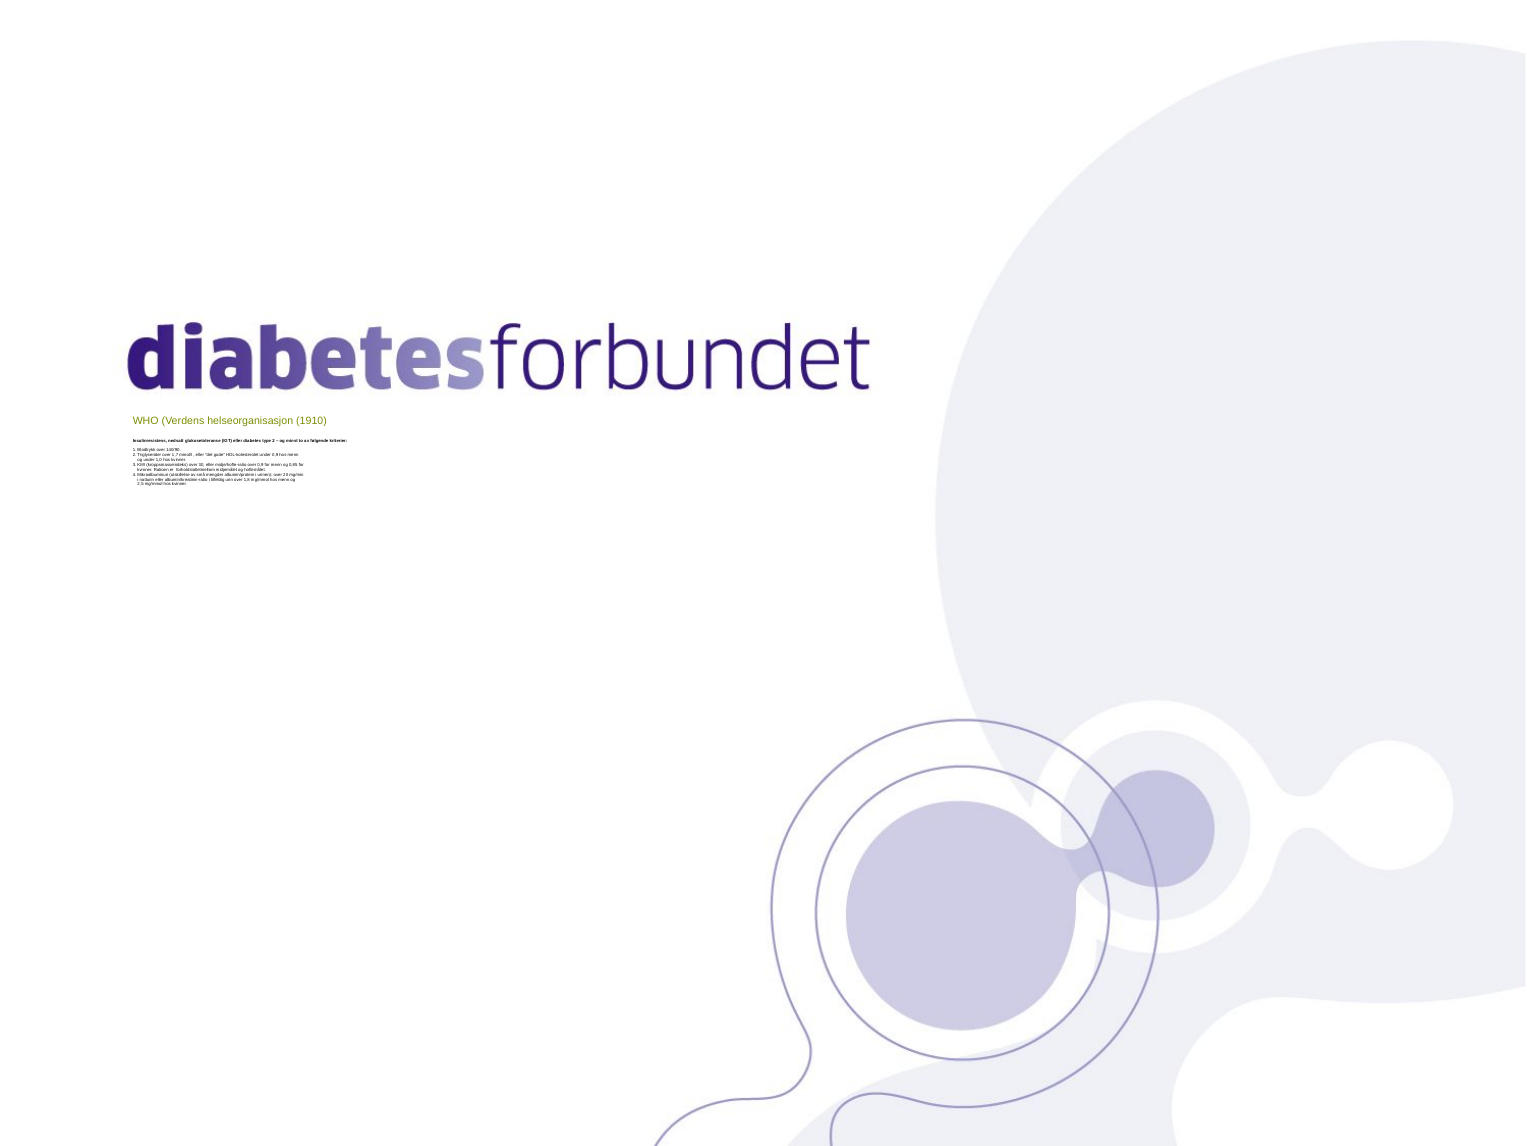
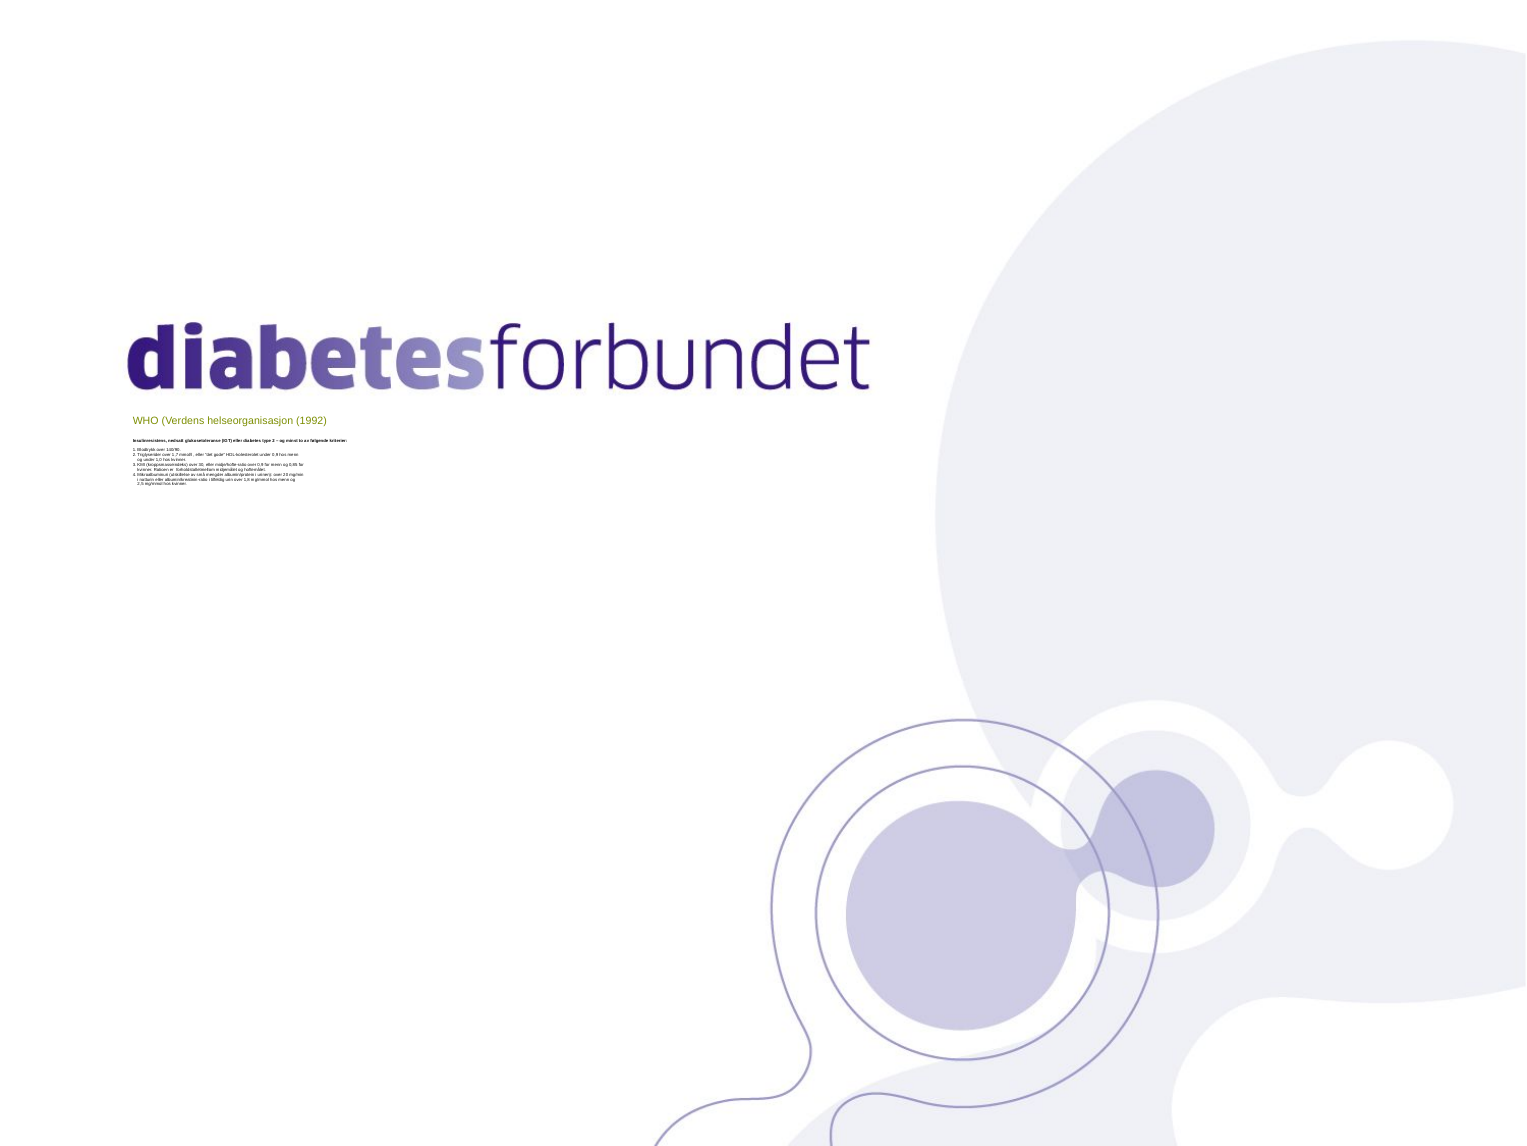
1910: 1910 -> 1992
